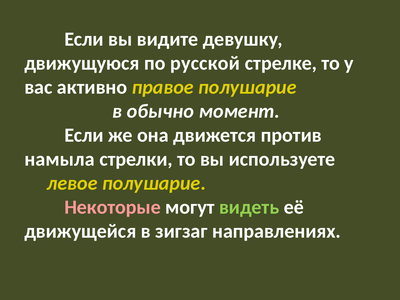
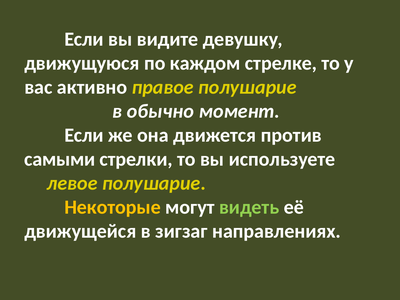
русской: русской -> каждом
намыла: намыла -> самыми
Некоторые colour: pink -> yellow
